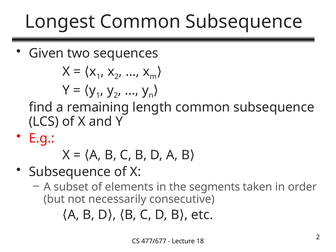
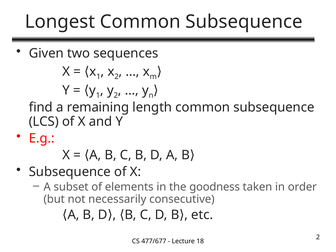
segments: segments -> goodness
